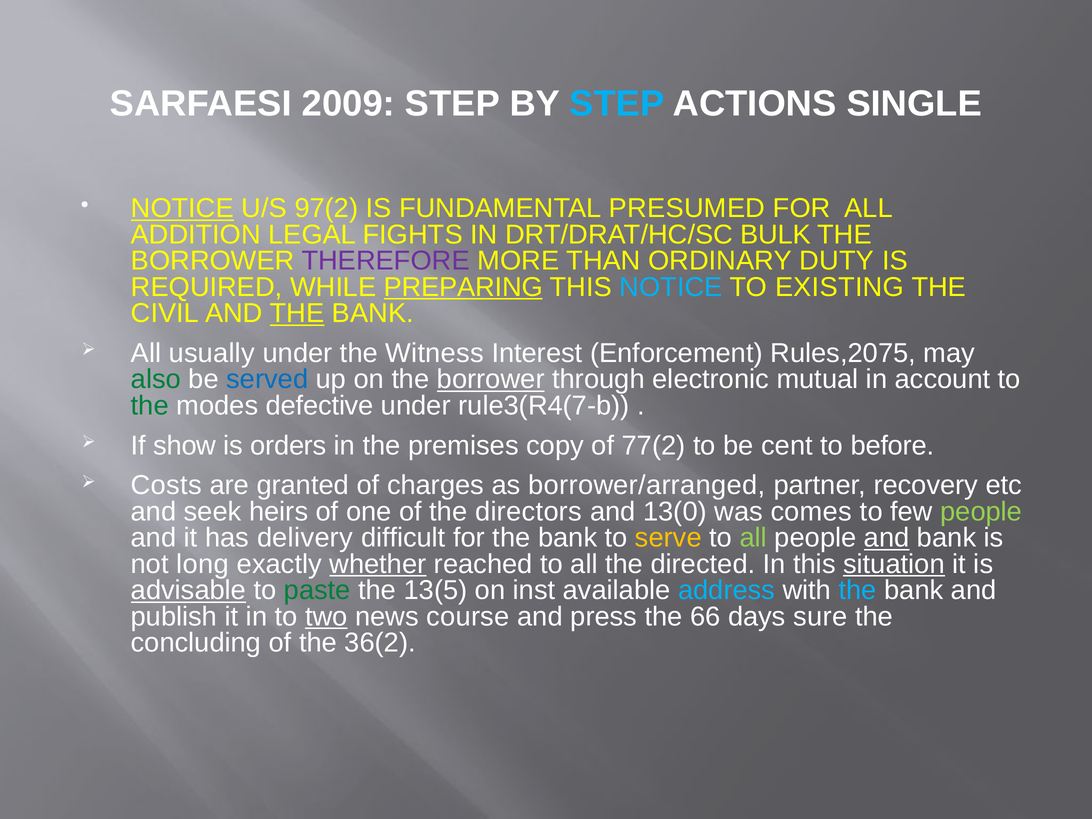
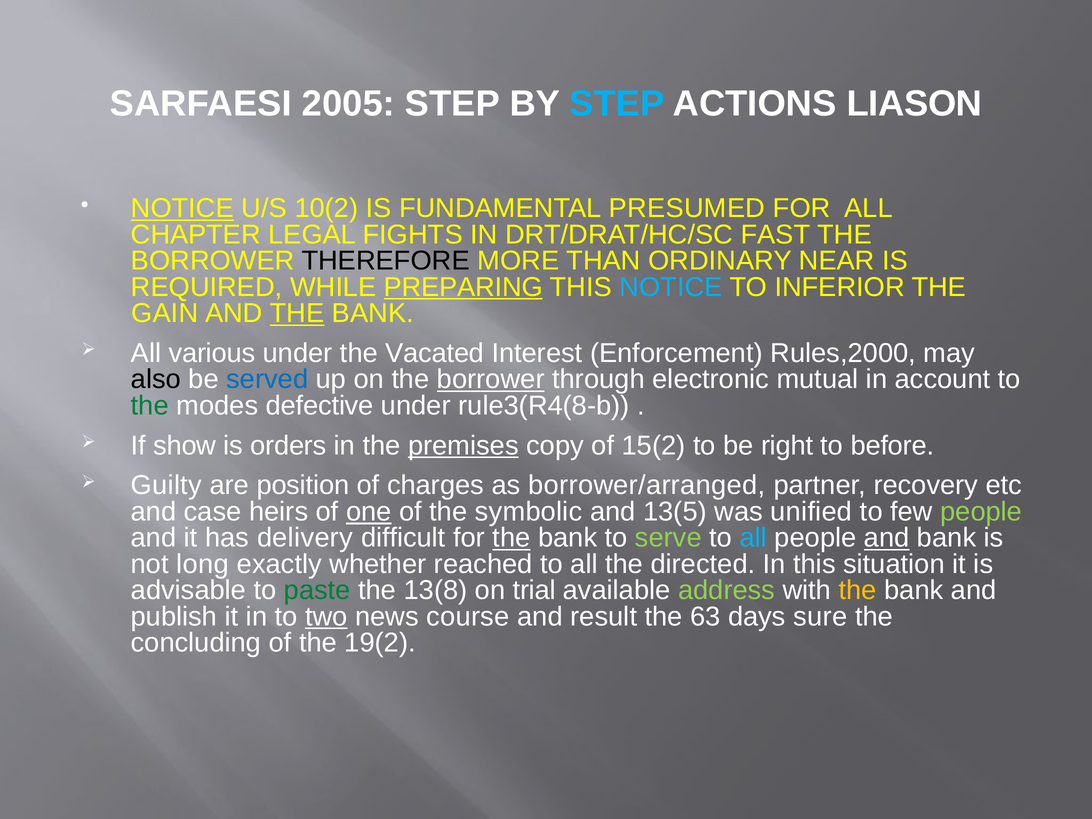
2009: 2009 -> 2005
SINGLE: SINGLE -> LIASON
97(2: 97(2 -> 10(2
ADDITION: ADDITION -> CHAPTER
BULK: BULK -> FAST
THEREFORE colour: purple -> black
DUTY: DUTY -> NEAR
EXISTING: EXISTING -> INFERIOR
CIVIL: CIVIL -> GAIN
usually: usually -> various
Witness: Witness -> Vacated
Rules,2075: Rules,2075 -> Rules,2000
also colour: green -> black
rule3(R4(7-b: rule3(R4(7-b -> rule3(R4(8-b
premises underline: none -> present
77(2: 77(2 -> 15(2
cent: cent -> right
Costs: Costs -> Guilty
granted: granted -> position
seek: seek -> case
one underline: none -> present
directors: directors -> symbolic
13(0: 13(0 -> 13(5
comes: comes -> unified
the at (511, 538) underline: none -> present
serve colour: yellow -> light green
all at (753, 538) colour: light green -> light blue
whether underline: present -> none
situation underline: present -> none
advisable underline: present -> none
13(5: 13(5 -> 13(8
inst: inst -> trial
address colour: light blue -> light green
the at (858, 590) colour: light blue -> yellow
press: press -> result
66: 66 -> 63
36(2: 36(2 -> 19(2
